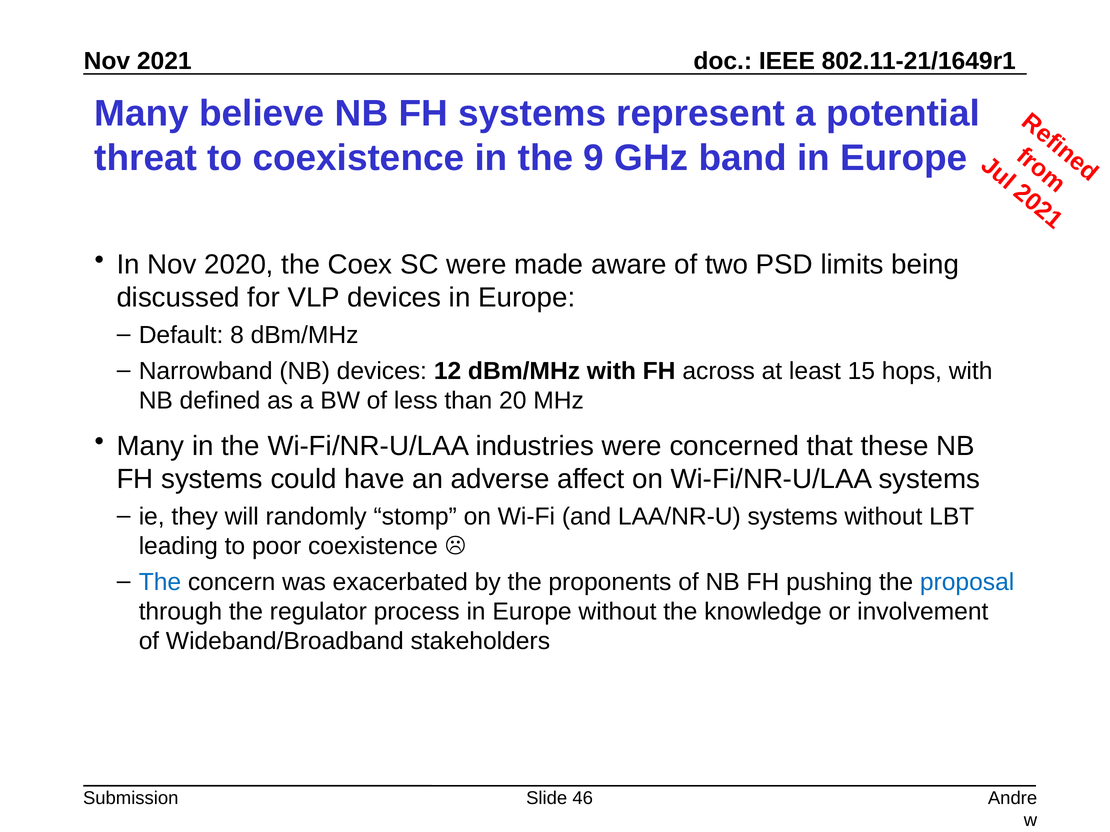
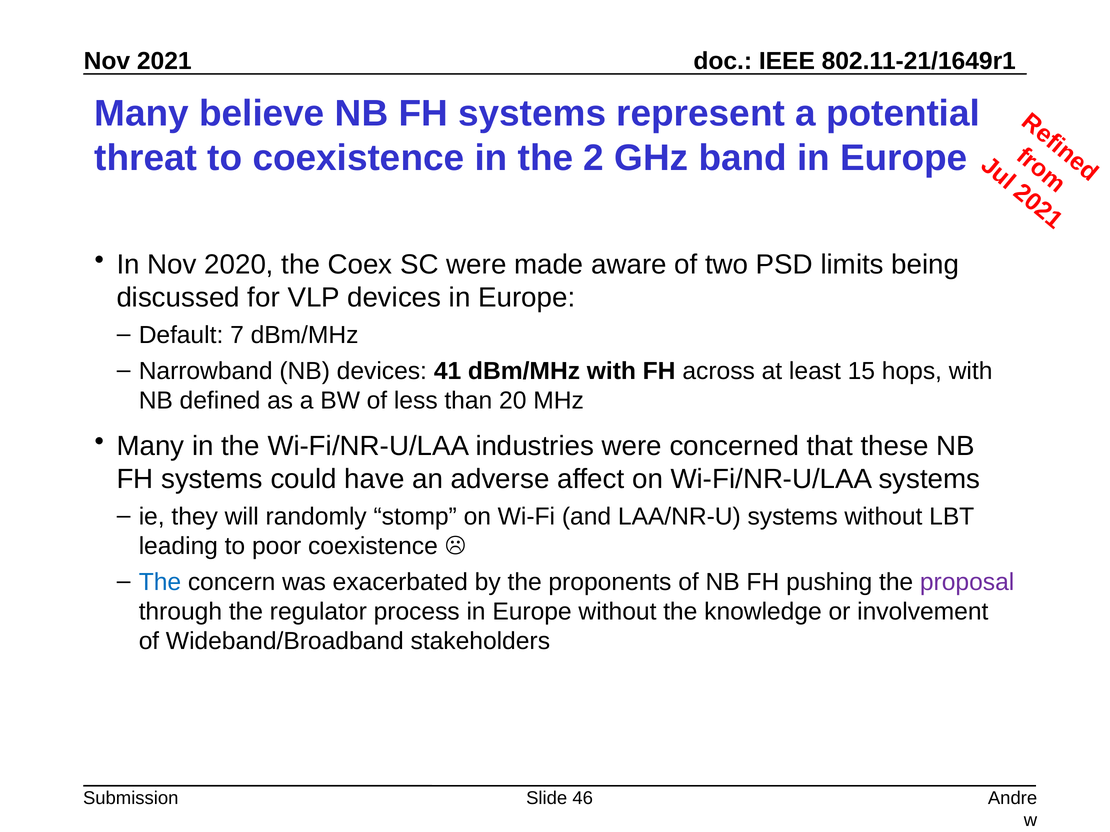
the 9: 9 -> 2
8: 8 -> 7
12: 12 -> 41
proposal colour: blue -> purple
